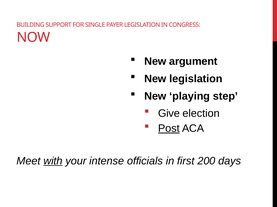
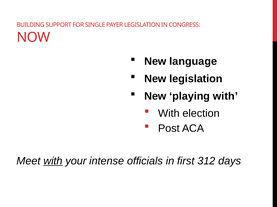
argument: argument -> language
playing step: step -> with
Give at (169, 114): Give -> With
Post underline: present -> none
200: 200 -> 312
